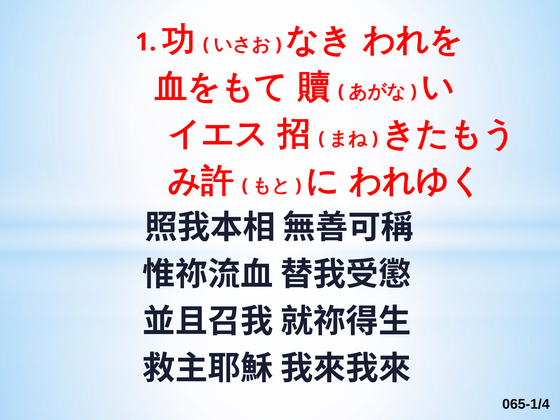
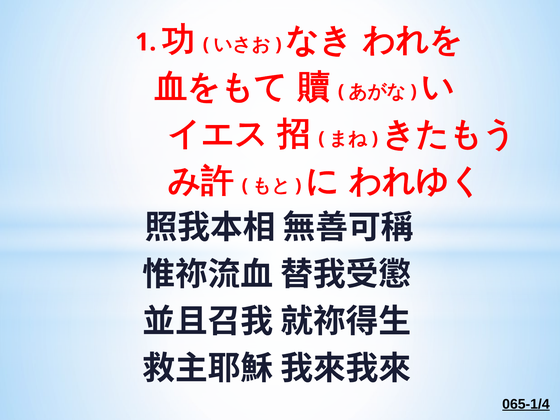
065-1/4 underline: none -> present
